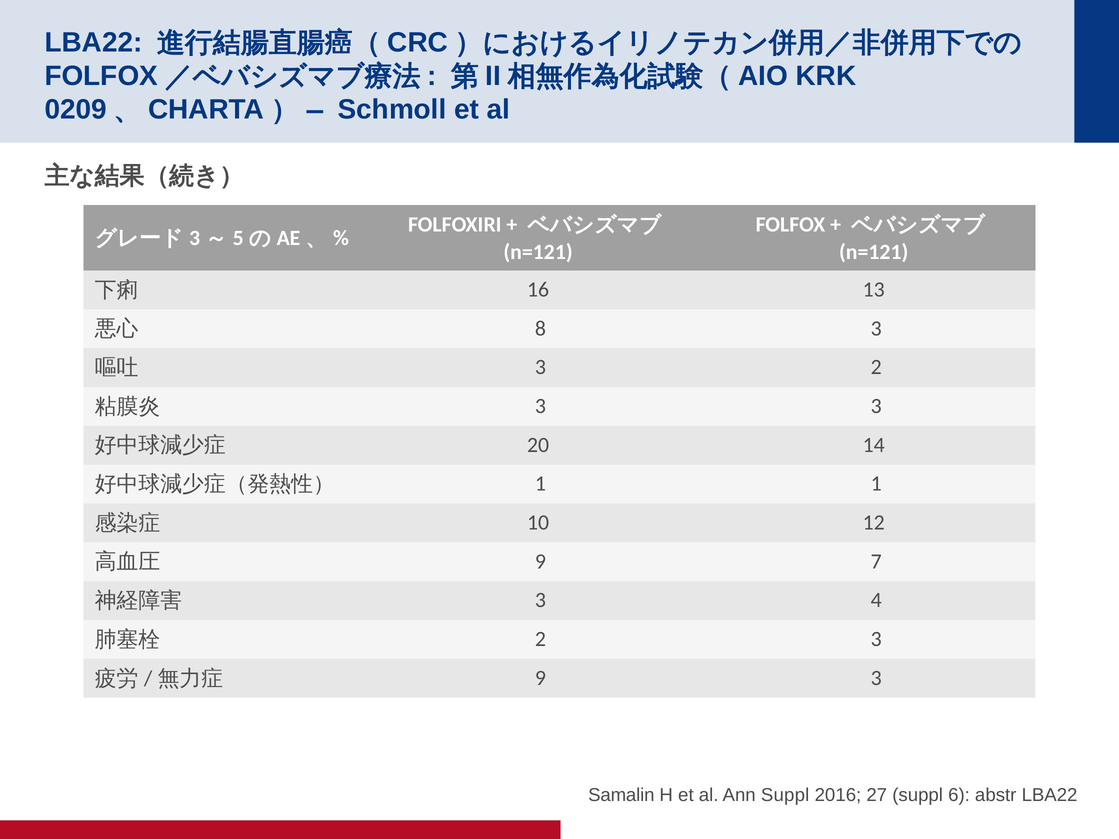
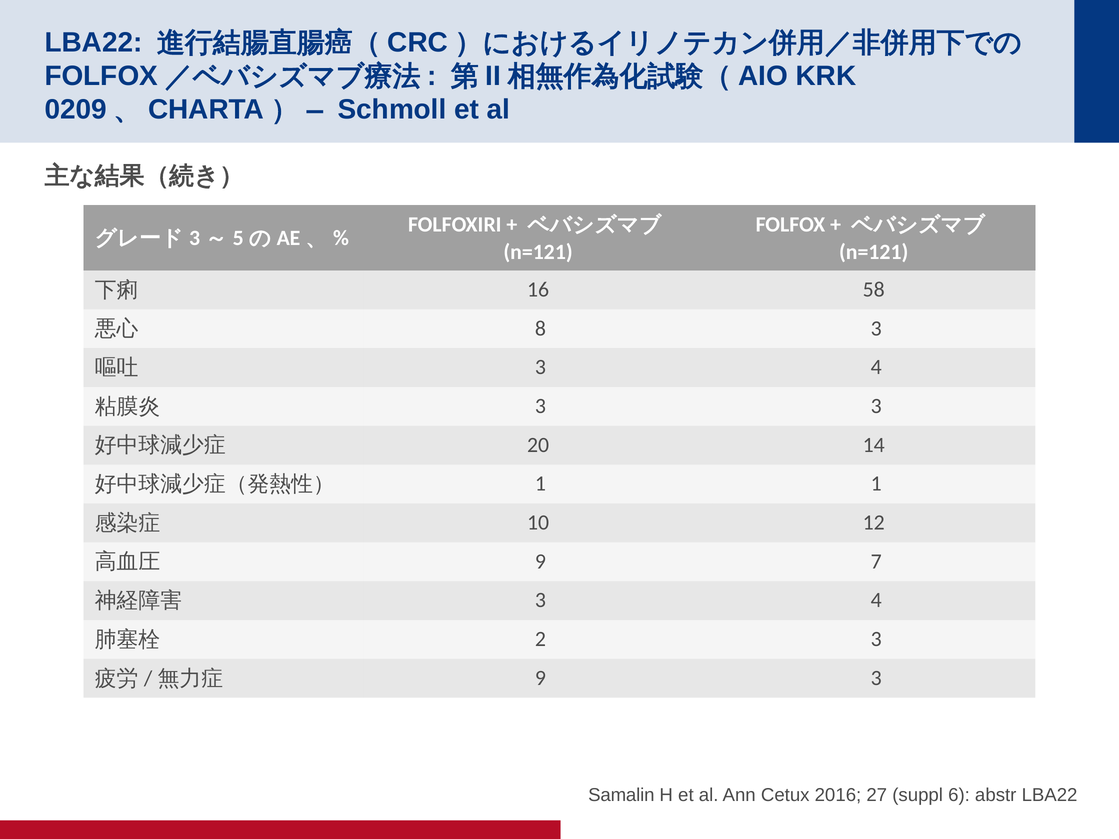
13: 13 -> 58
2 at (876, 367): 2 -> 4
Ann Suppl: Suppl -> Cetux
